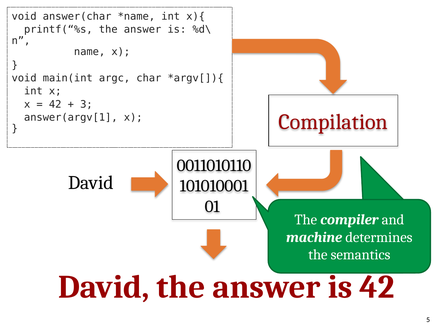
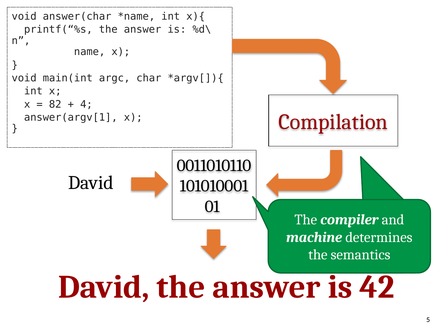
42 at (55, 104): 42 -> 82
3: 3 -> 4
